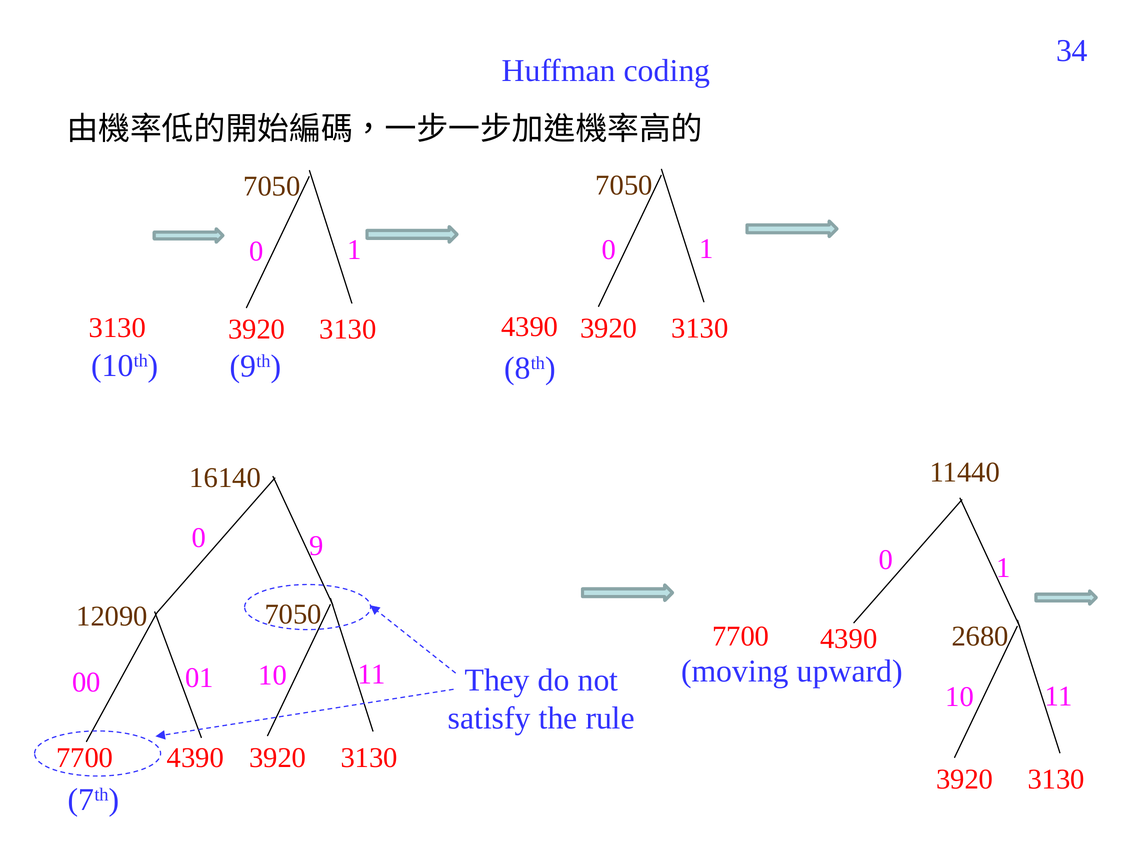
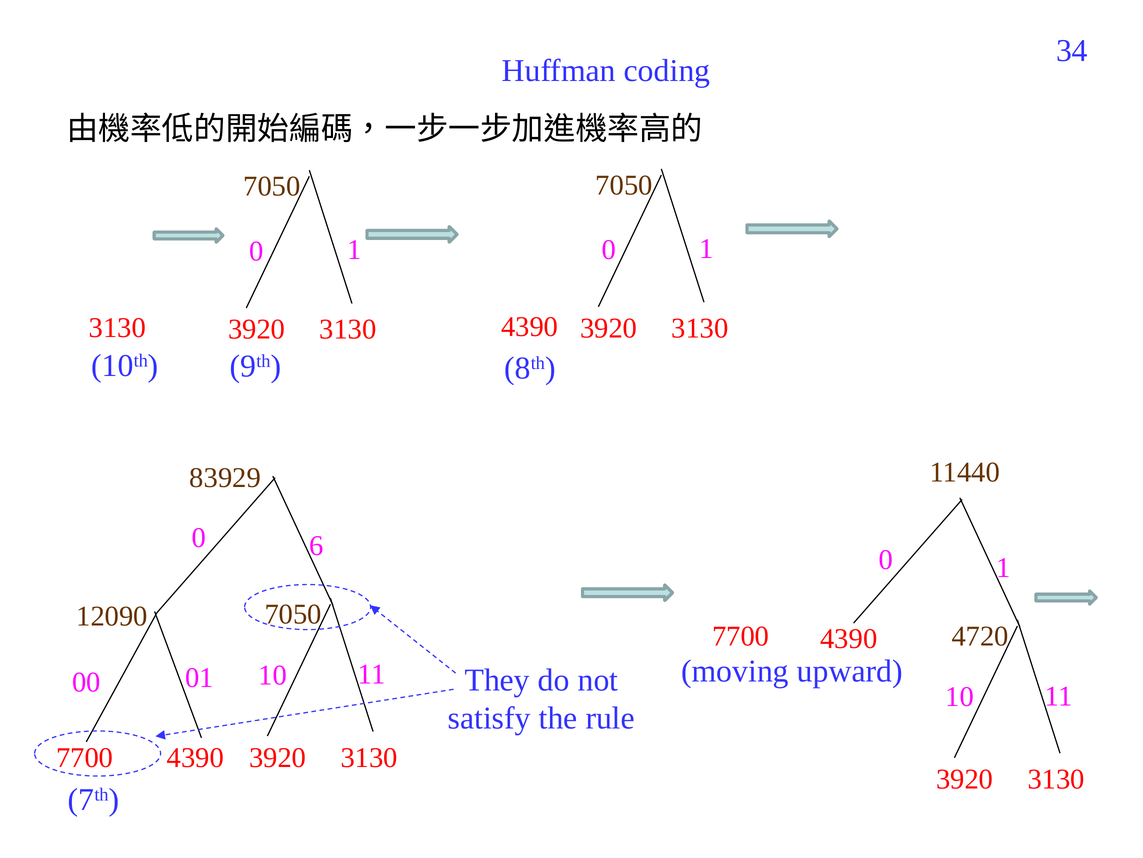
16140: 16140 -> 83929
9: 9 -> 6
2680: 2680 -> 4720
